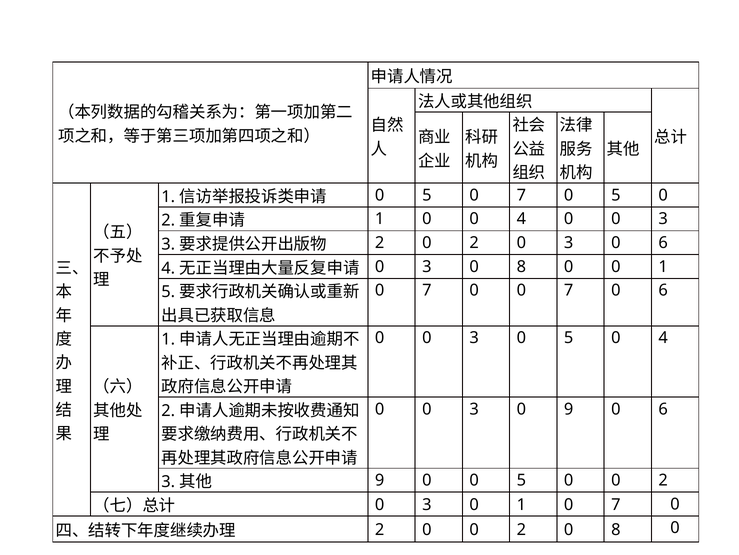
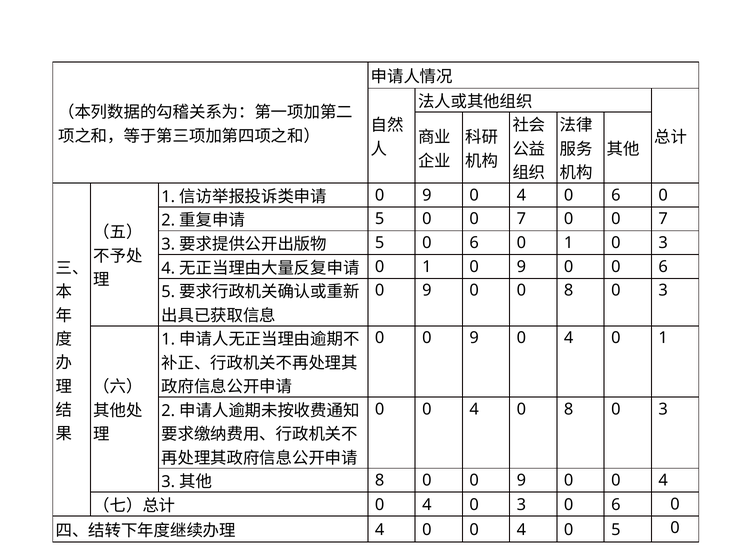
5 at (427, 195): 5 -> 9
7 at (521, 195): 7 -> 4
5 at (616, 195): 5 -> 6
1 at (380, 219): 1 -> 5
4 at (521, 219): 4 -> 7
3 at (663, 219): 3 -> 7
2 at (380, 242): 2 -> 5
2 at (474, 242): 2 -> 6
3 at (569, 242): 3 -> 1
6 at (663, 242): 6 -> 3
3 at (427, 266): 3 -> 1
8 at (521, 266): 8 -> 9
0 0 1: 1 -> 6
7 at (427, 290): 7 -> 9
0 0 7: 7 -> 8
6 at (663, 290): 6 -> 3
3 at (474, 338): 3 -> 9
5 at (569, 338): 5 -> 4
4 at (663, 338): 4 -> 1
3 at (474, 409): 3 -> 4
9 at (569, 409): 9 -> 8
6 at (663, 409): 6 -> 3
9 at (380, 480): 9 -> 8
5 at (521, 480): 5 -> 9
2 at (663, 480): 2 -> 4
3 at (427, 504): 3 -> 4
1 at (521, 504): 1 -> 3
7 at (616, 504): 7 -> 6
2 at (380, 529): 2 -> 4
2 at (521, 529): 2 -> 4
8 at (616, 529): 8 -> 5
